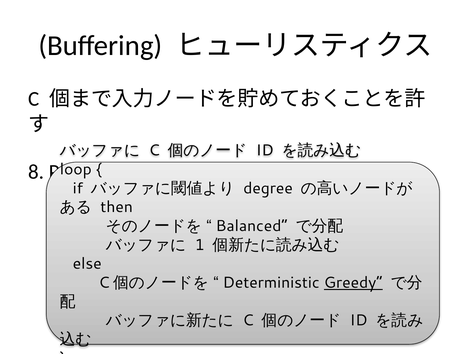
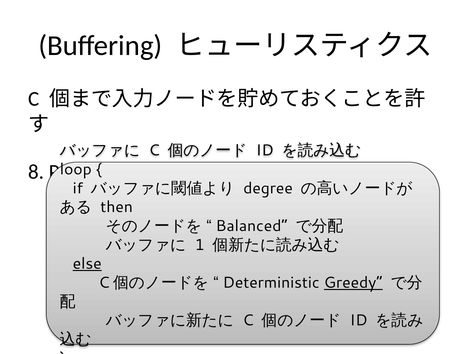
else underline: none -> present
